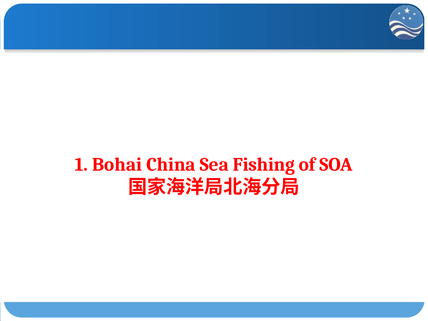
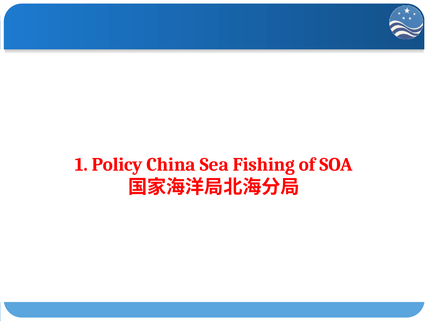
Bohai: Bohai -> Policy
